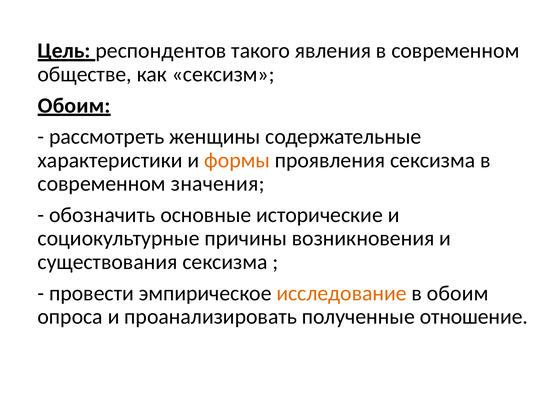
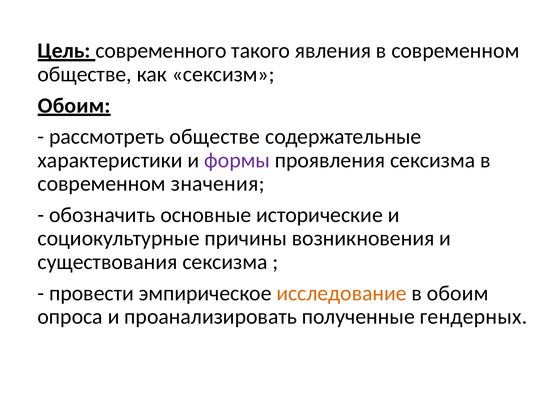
респондентов: респондентов -> современного
рассмотреть женщины: женщины -> обществе
формы colour: orange -> purple
отношение: отношение -> гендерных
